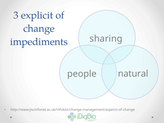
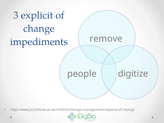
sharing: sharing -> remove
natural: natural -> digitize
